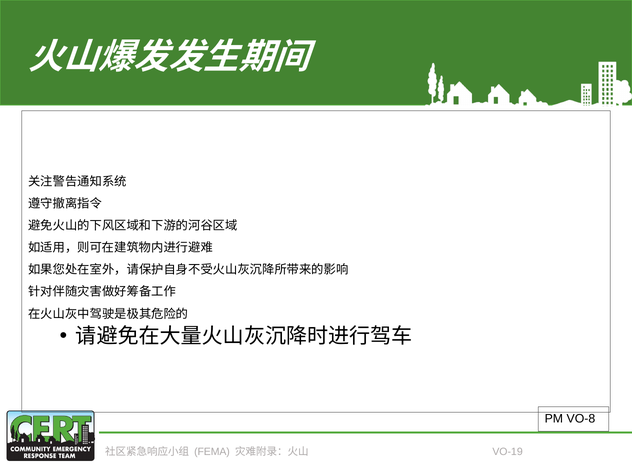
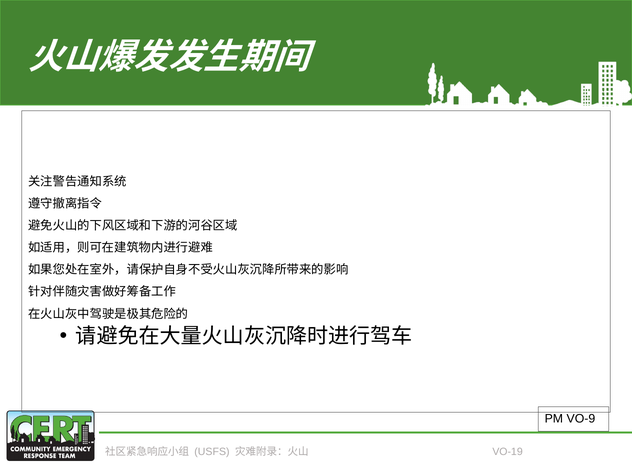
VO-8: VO-8 -> VO-9
FEMA: FEMA -> USFS
